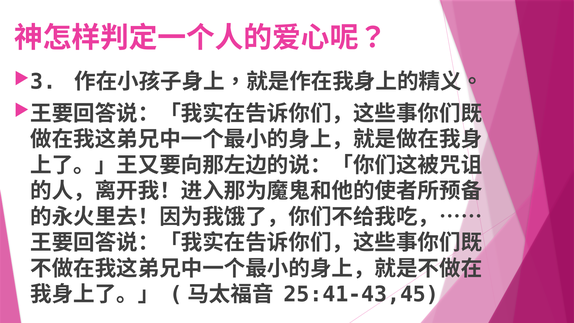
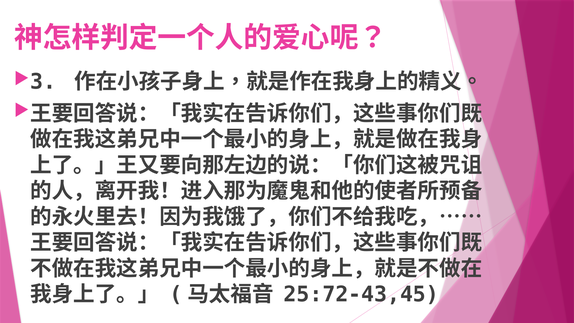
25:41-43,45: 25:41-43,45 -> 25:72-43,45
